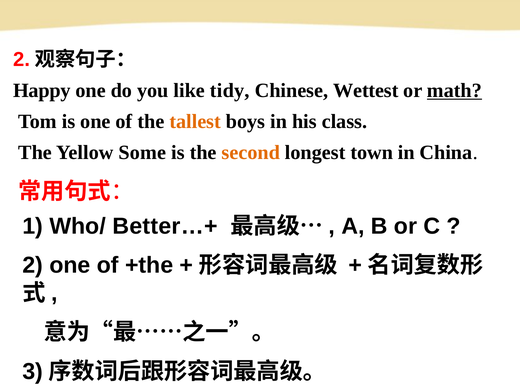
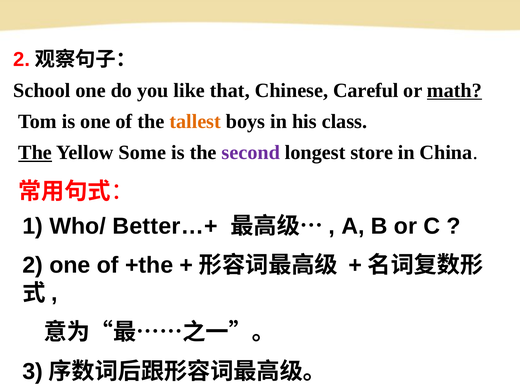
Happy: Happy -> School
tidy: tidy -> that
Wettest: Wettest -> Careful
The at (35, 153) underline: none -> present
second colour: orange -> purple
town: town -> store
